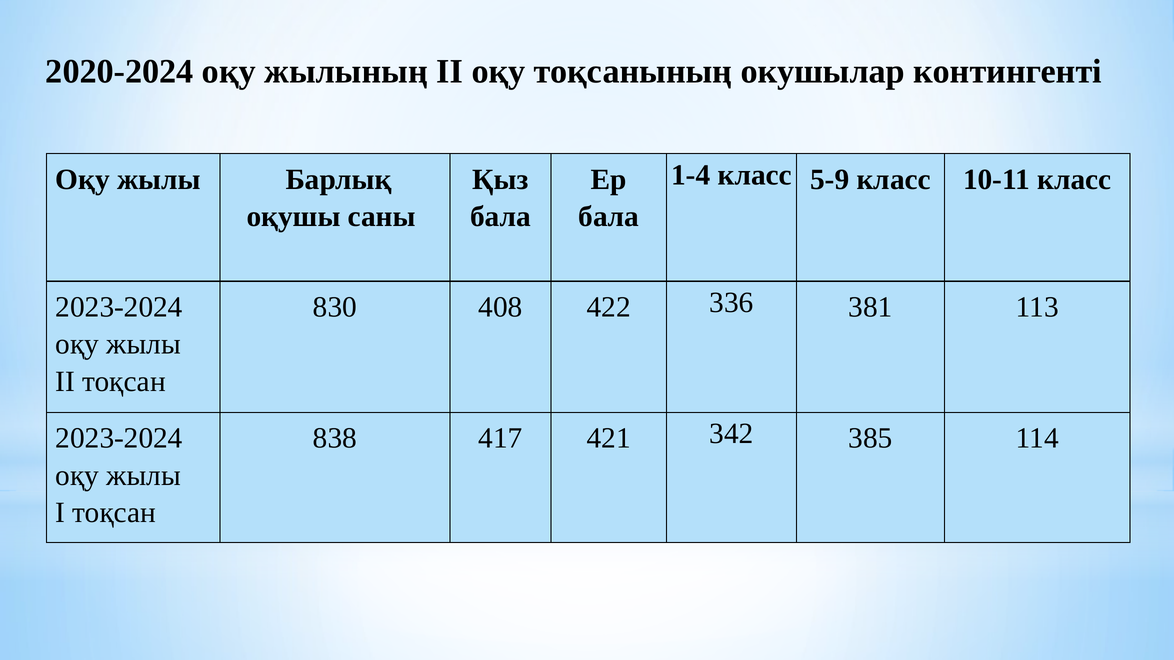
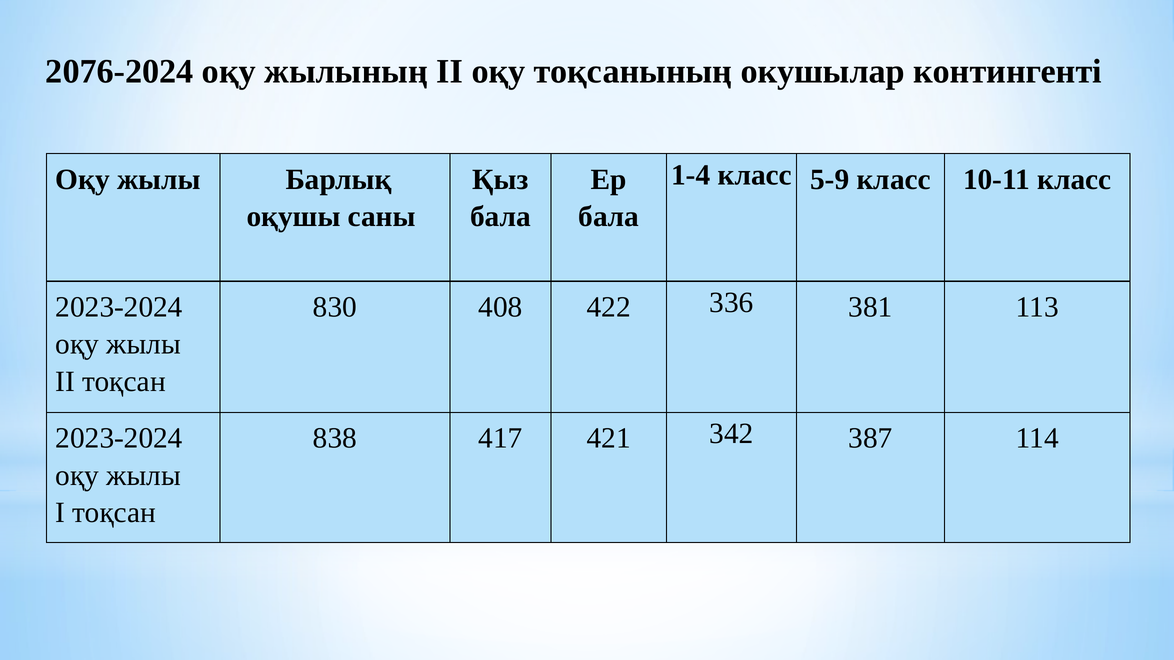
2020-2024: 2020-2024 -> 2076-2024
385: 385 -> 387
